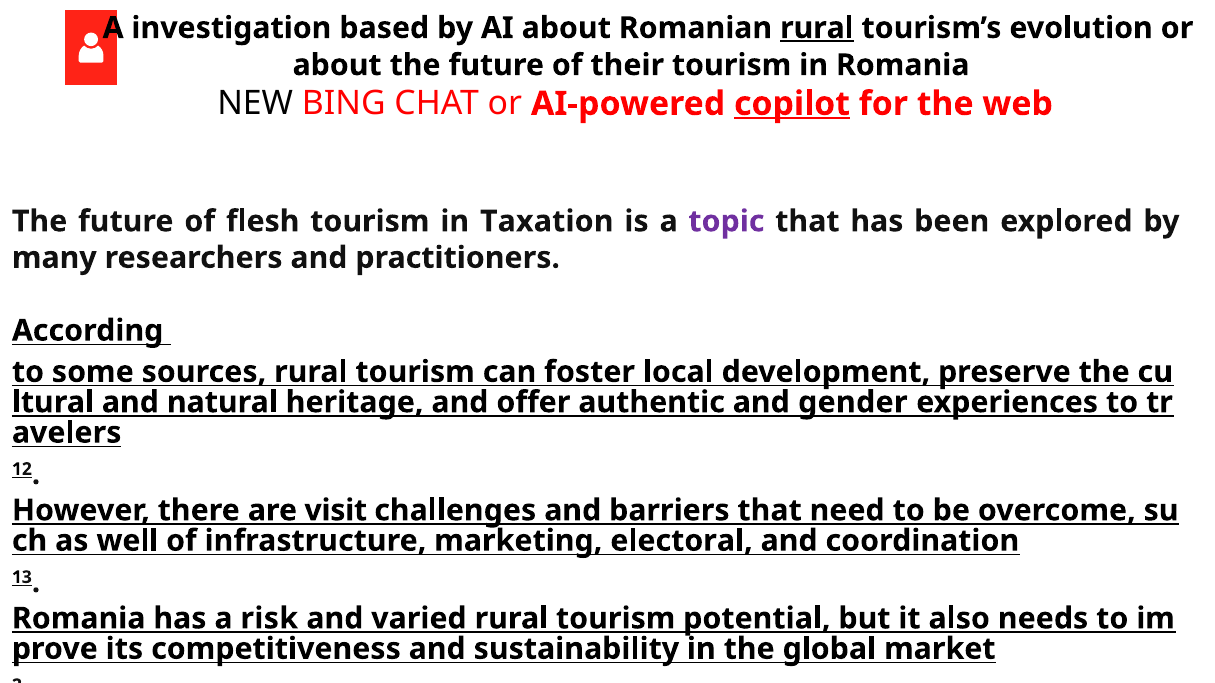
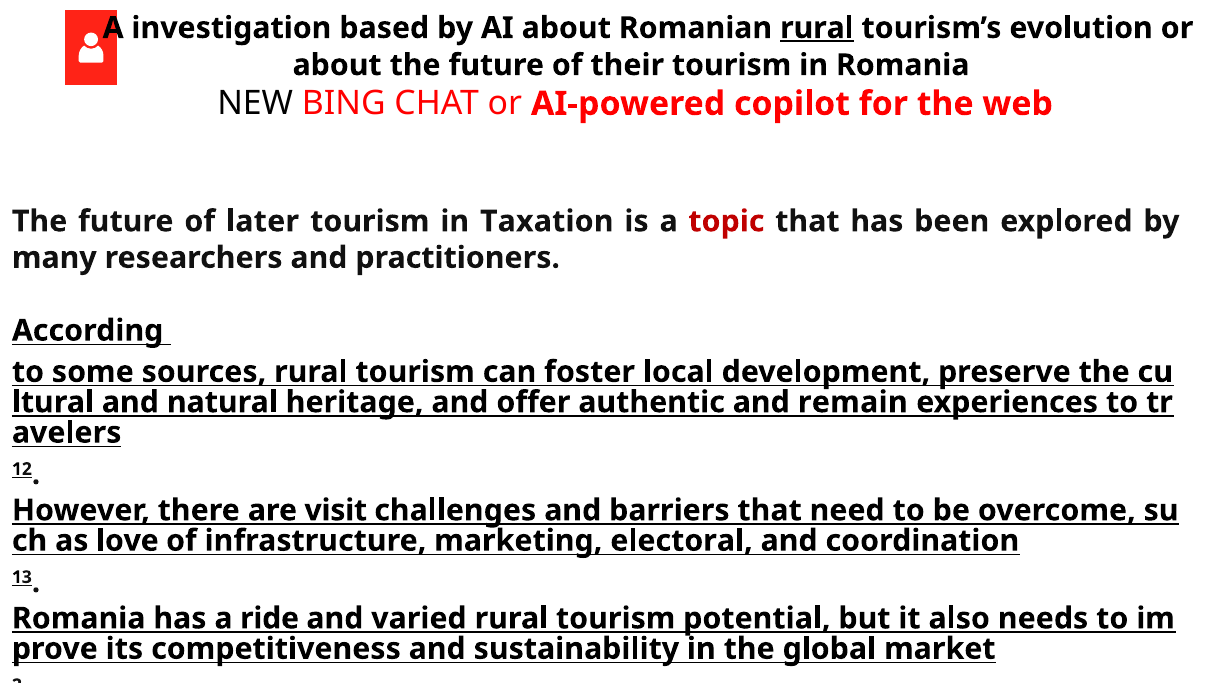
copilot underline: present -> none
flesh: flesh -> later
topic colour: purple -> red
gender: gender -> remain
well: well -> love
risk: risk -> ride
